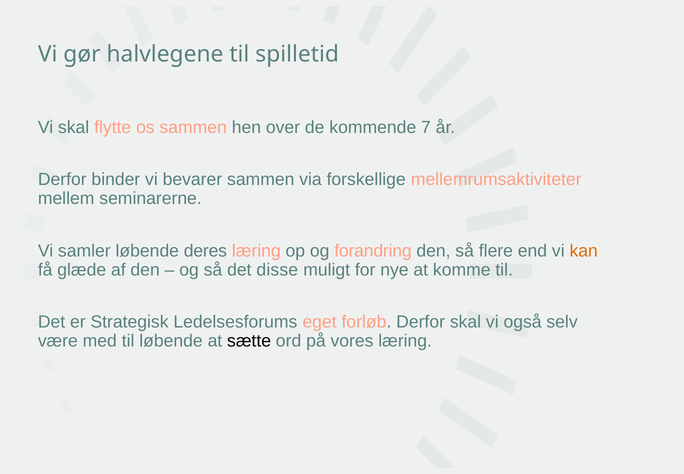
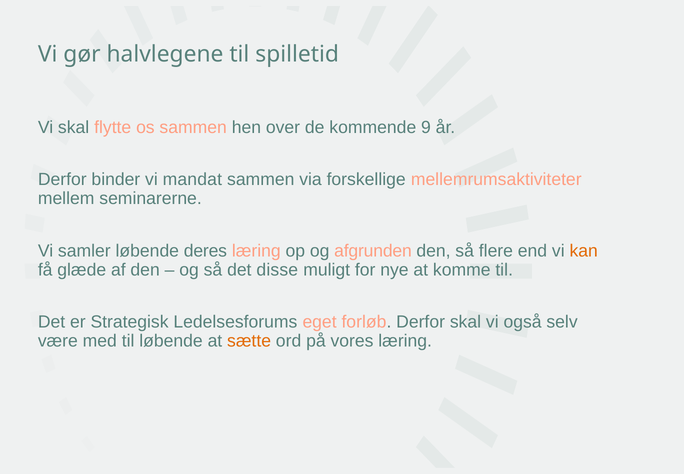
7: 7 -> 9
bevarer: bevarer -> mandat
forandring: forandring -> afgrunden
sætte colour: black -> orange
